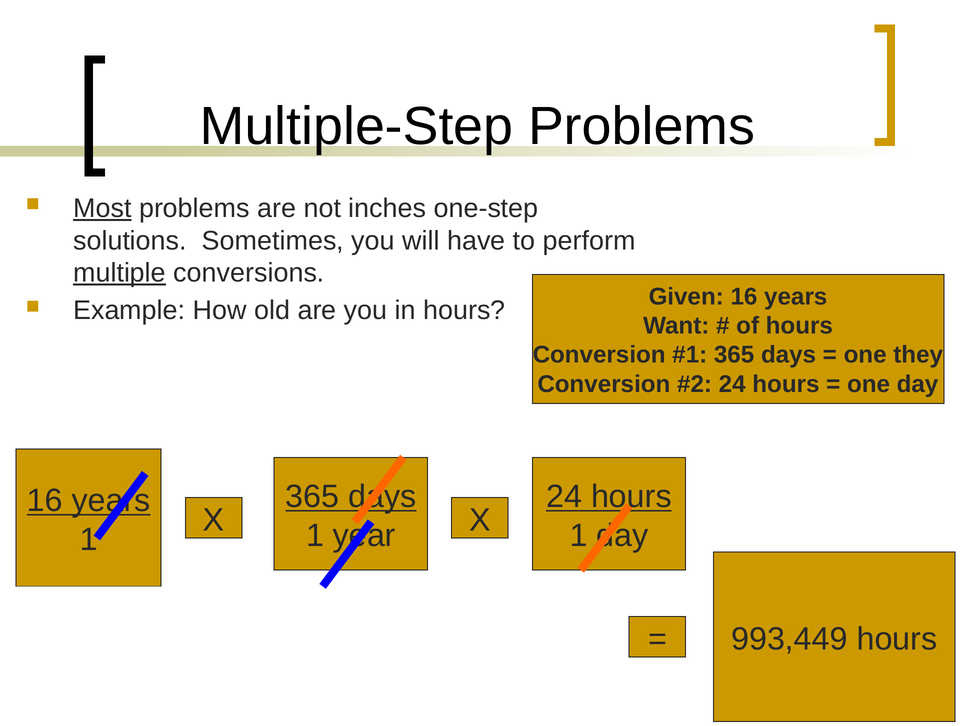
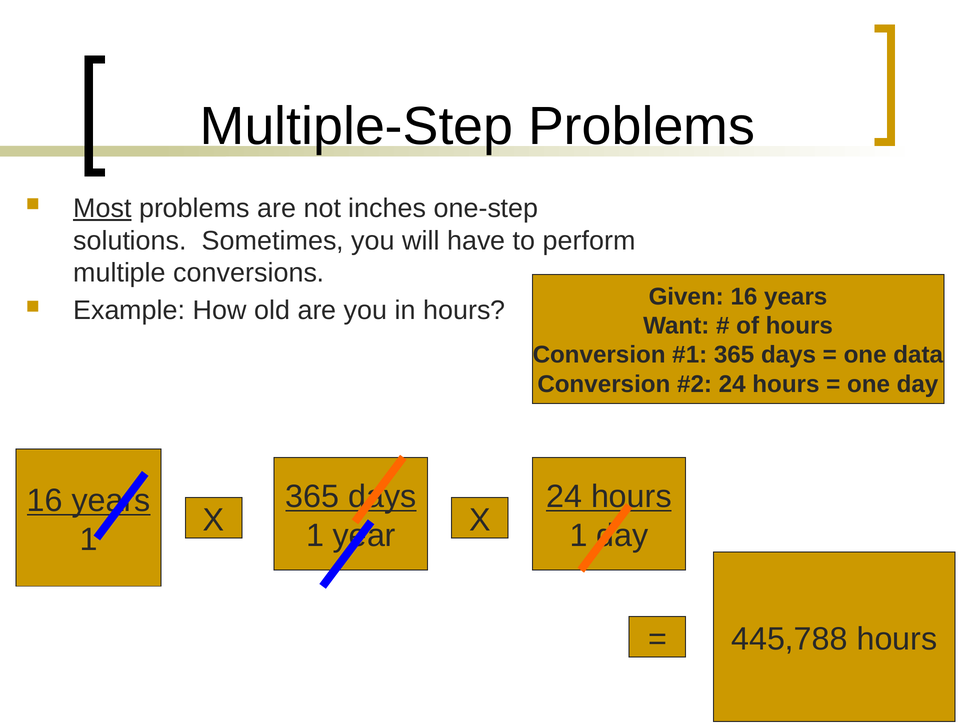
multiple underline: present -> none
they: they -> data
993,449: 993,449 -> 445,788
